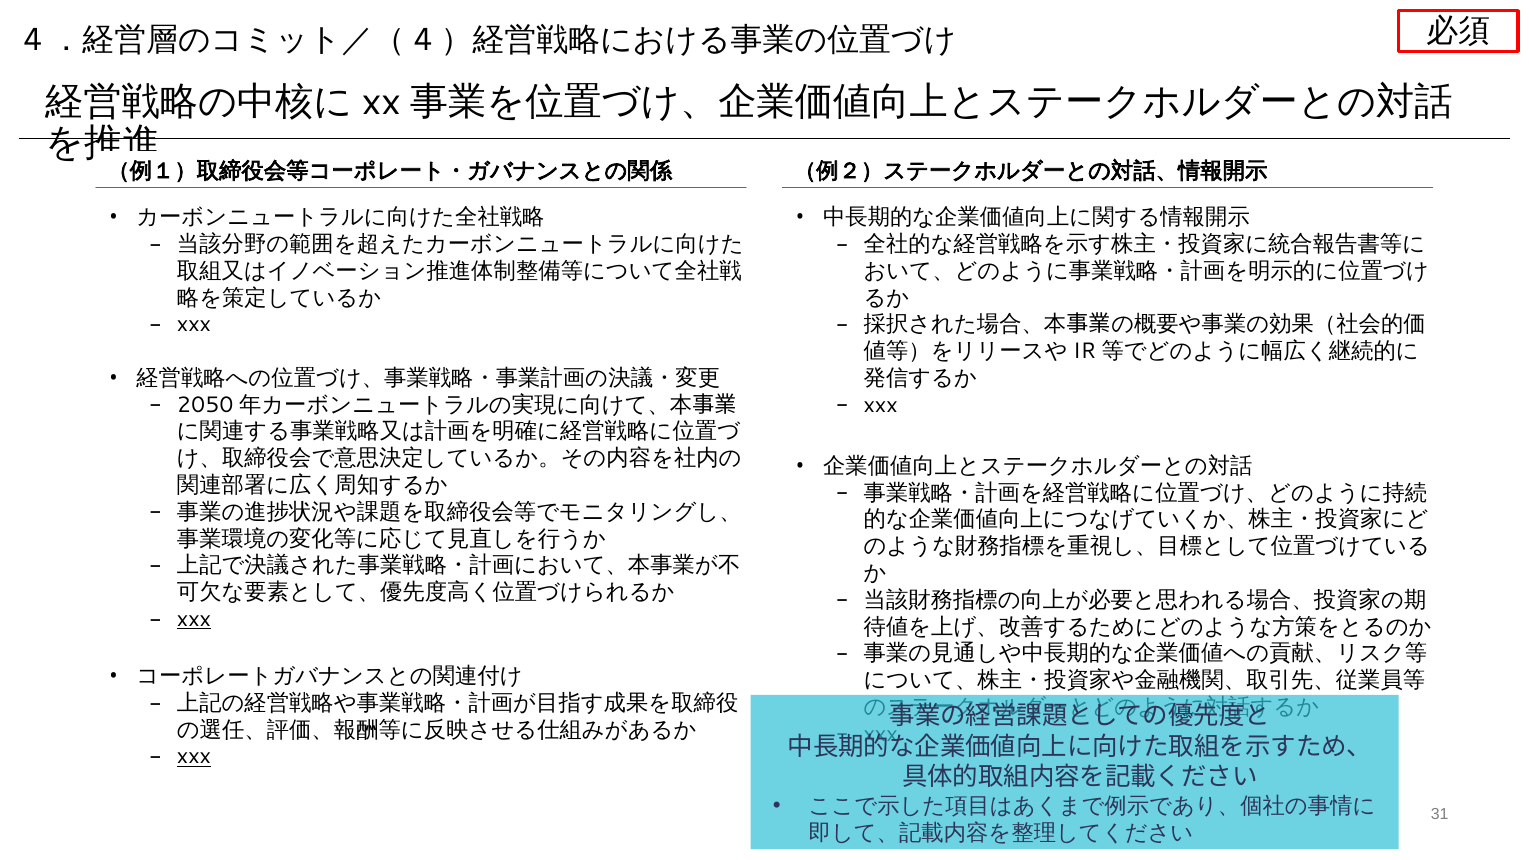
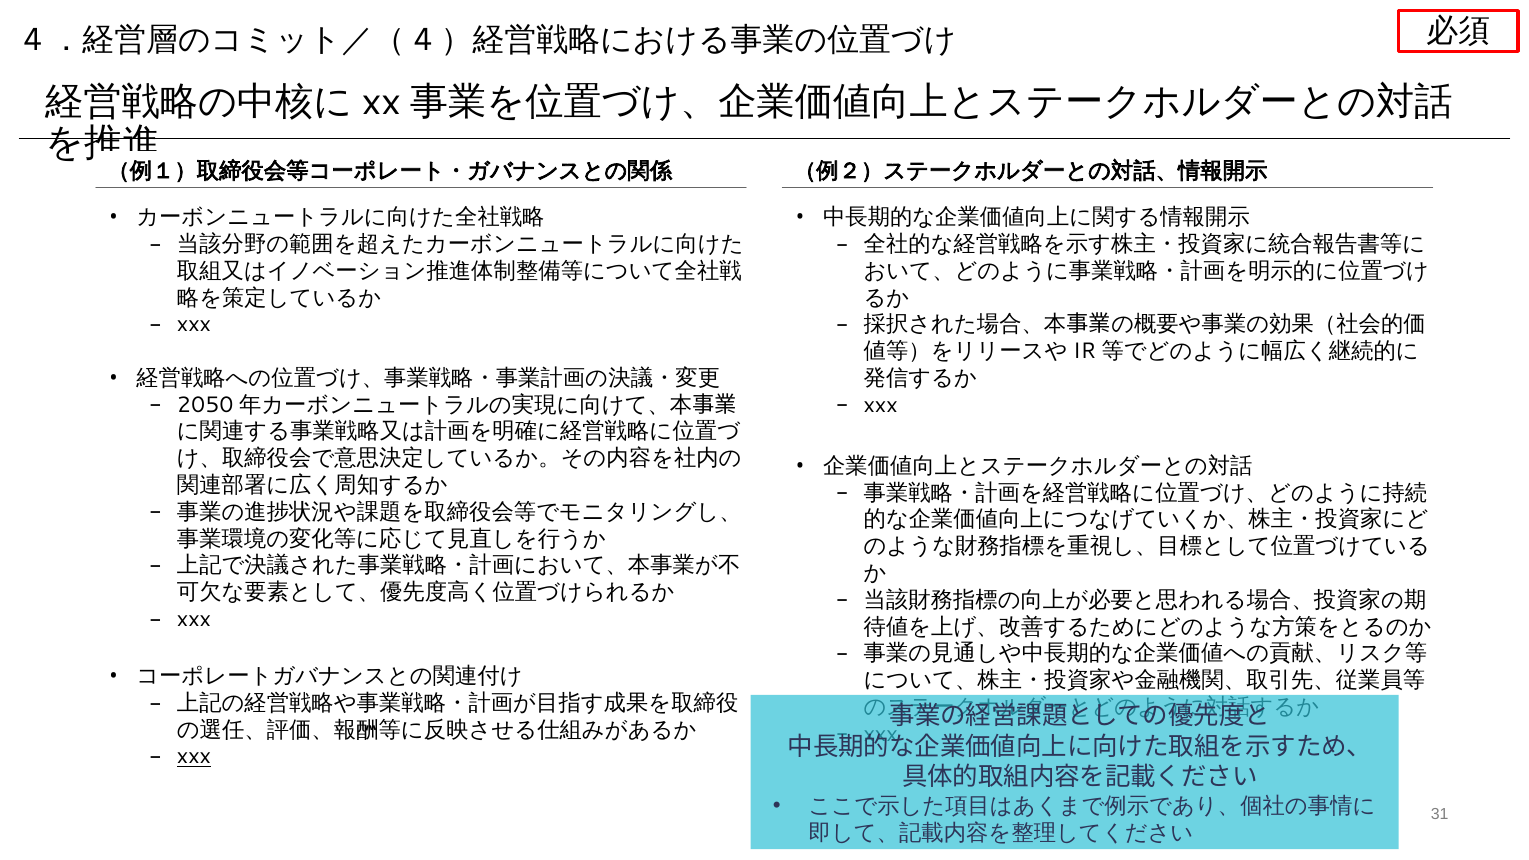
xxx at (194, 619) underline: present -> none
